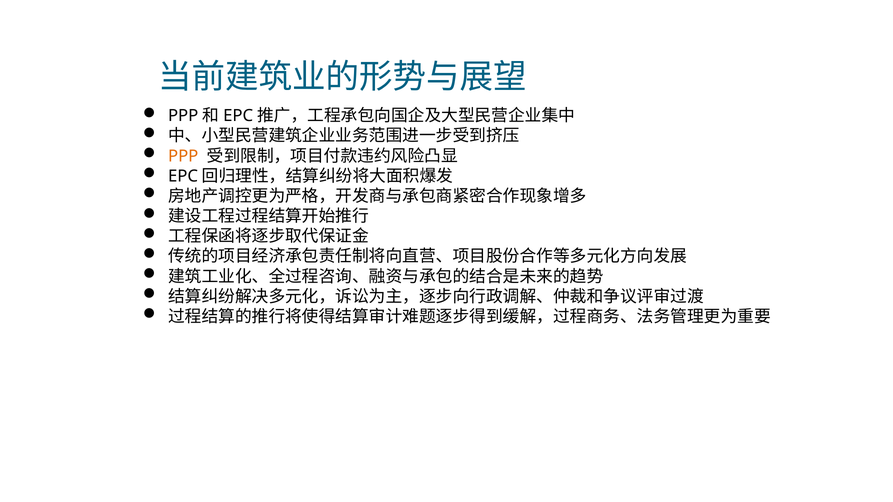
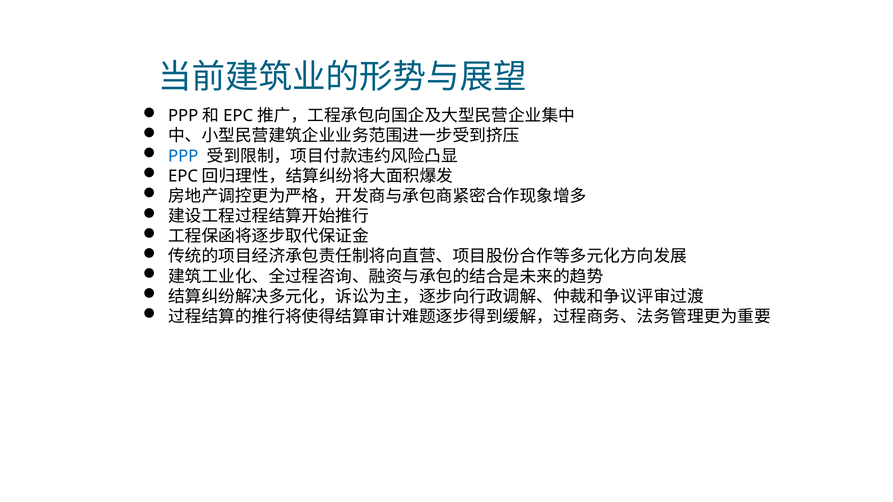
PPP colour: orange -> blue
